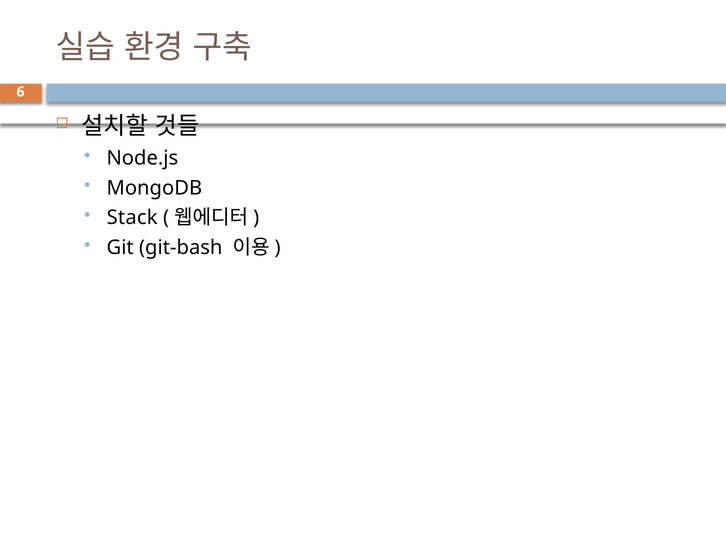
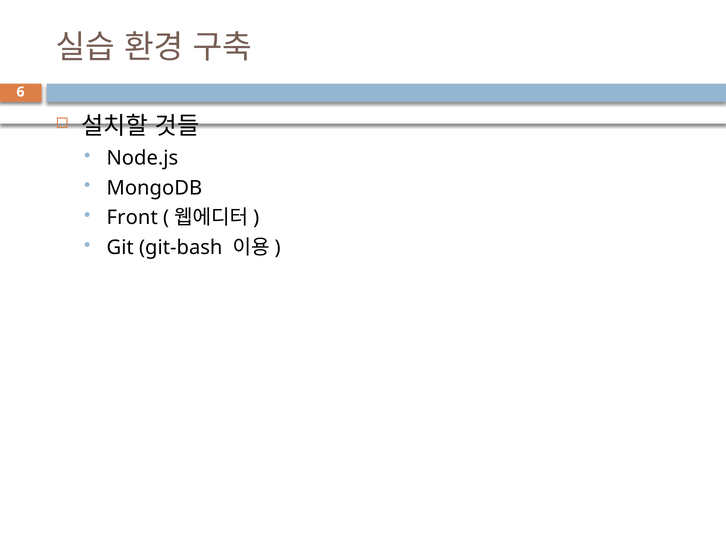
Stack: Stack -> Front
